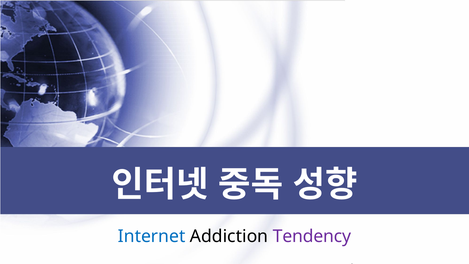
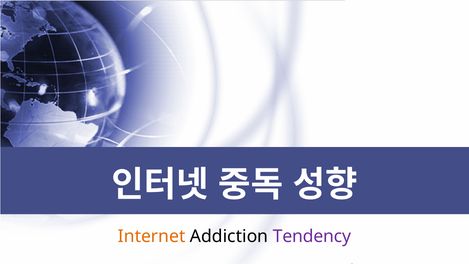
Internet colour: blue -> orange
